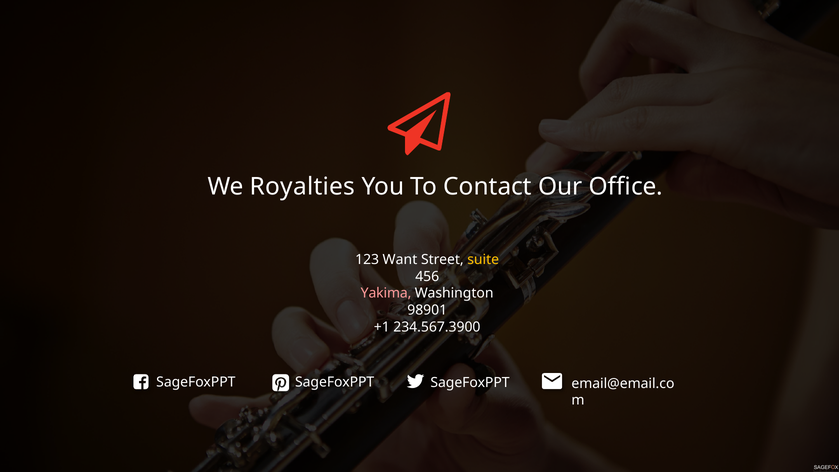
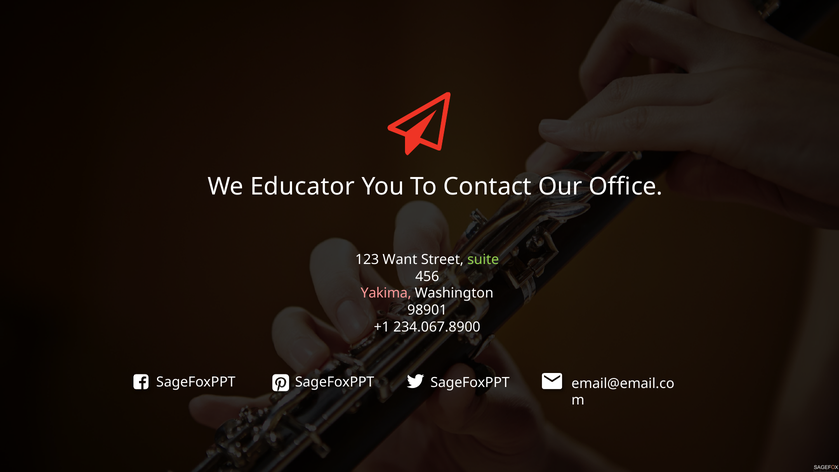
Royalties: Royalties -> Educator
suite colour: yellow -> light green
234.567.3900: 234.567.3900 -> 234.067.8900
